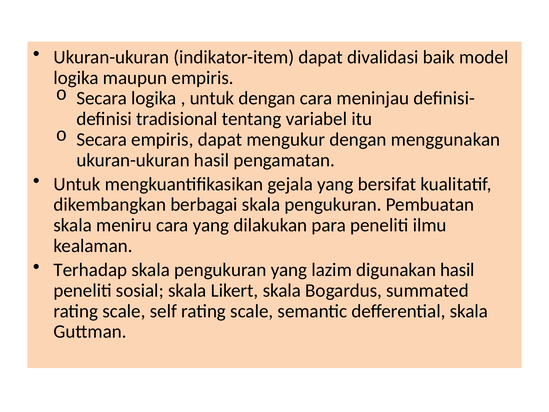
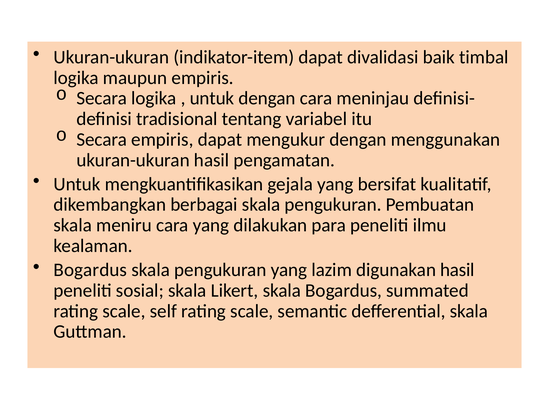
model: model -> timbal
Terhadap at (90, 270): Terhadap -> Bogardus
